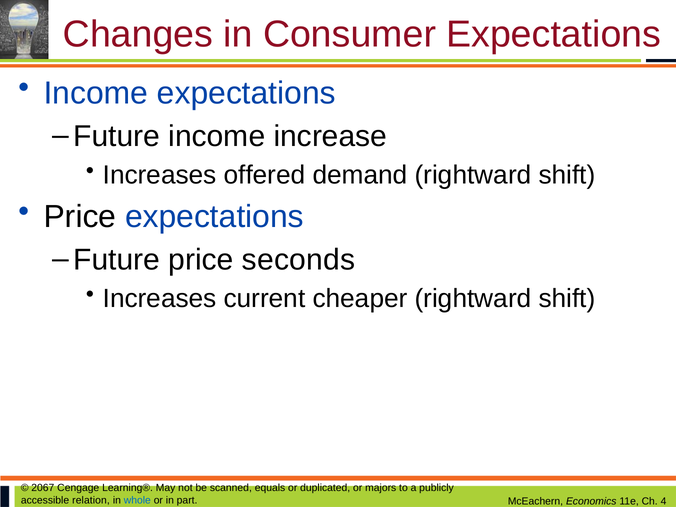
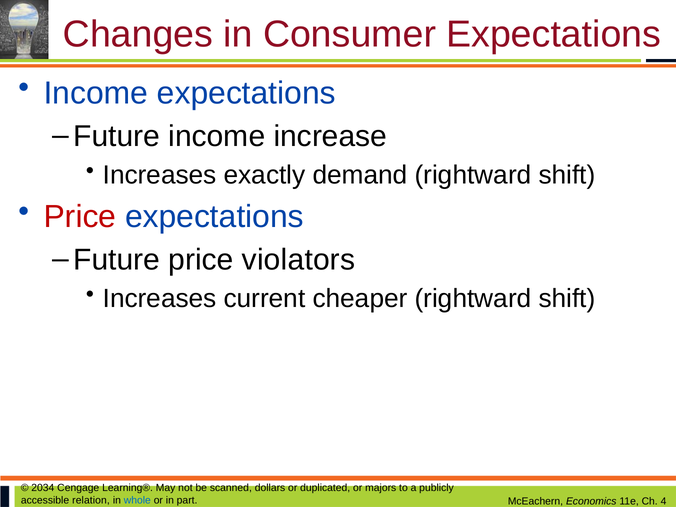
offered: offered -> exactly
Price at (80, 217) colour: black -> red
seconds: seconds -> violators
2067: 2067 -> 2034
equals: equals -> dollars
